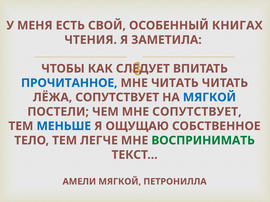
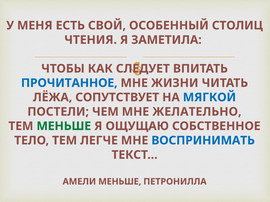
КНИГАХ: КНИГАХ -> СТОЛИЦ
МНЕ ЧИТАТЬ: ЧИТАТЬ -> ЖИЗНИ
МНЕ СОПУТСТВУЕТ: СОПУТСТВУЕТ -> ЖЕЛАТЕЛЬНО
МЕНЬШЕ at (64, 126) colour: blue -> green
ВОСПРИНИМАТЬ colour: green -> blue
АМЕЛИ МЯГКОЙ: МЯГКОЙ -> МЕНЬШЕ
